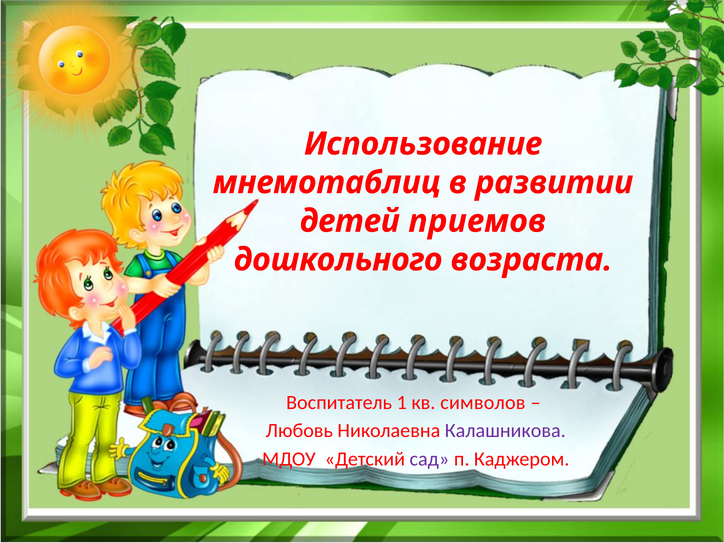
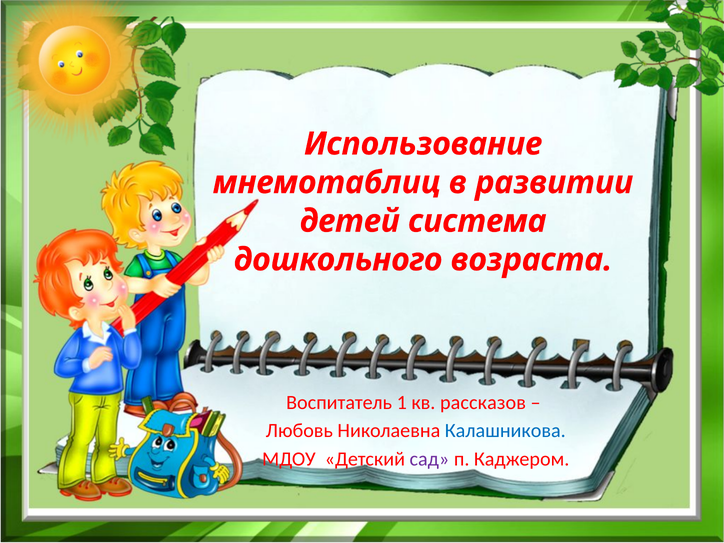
приемов: приемов -> система
символов: символов -> рассказов
Калашникова colour: purple -> blue
